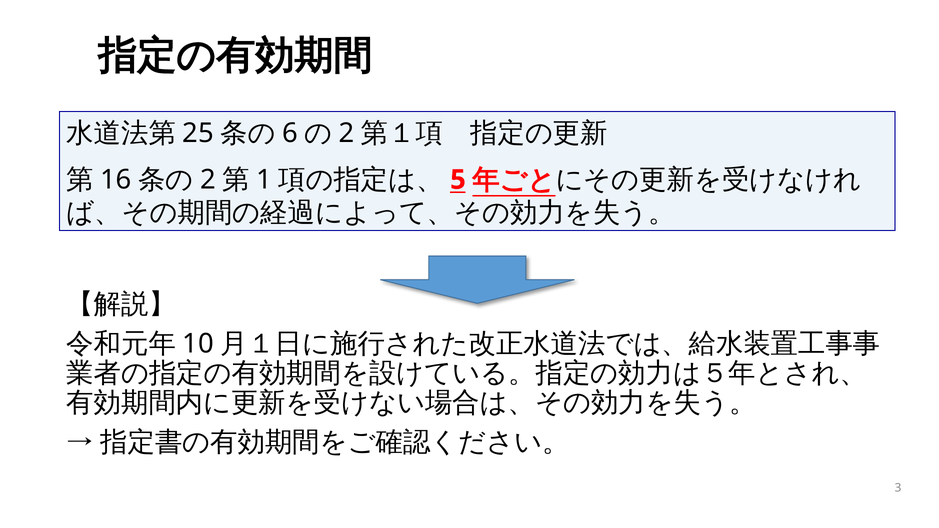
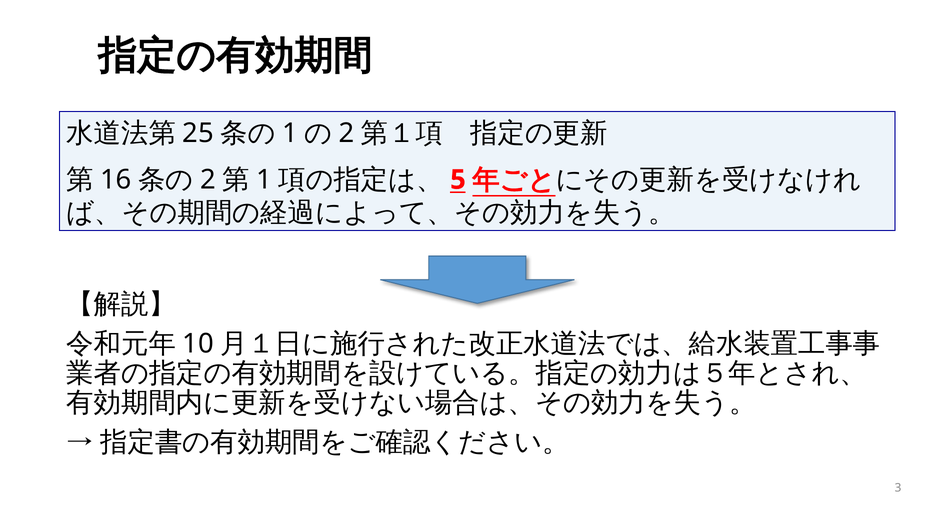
6 at (290, 133): 6 -> 1
